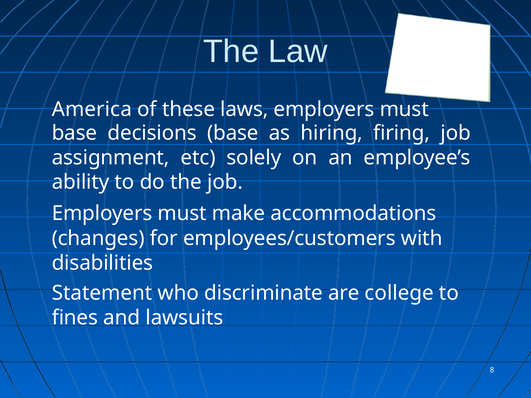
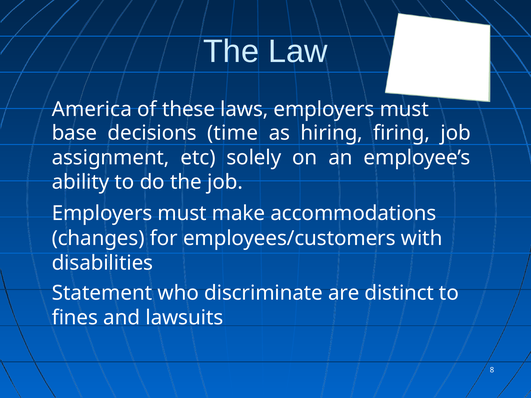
decisions base: base -> time
college: college -> distinct
